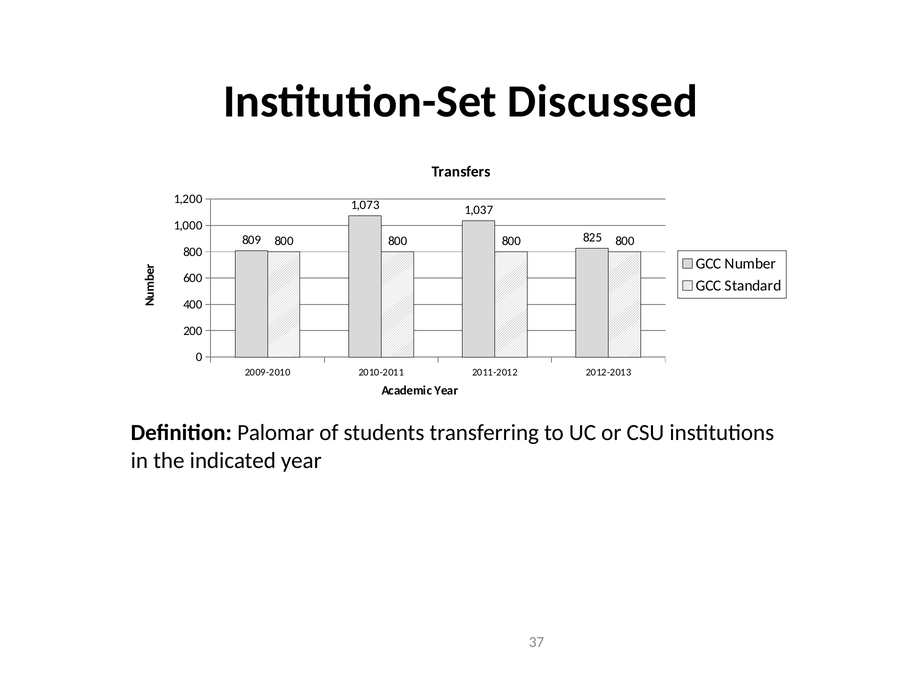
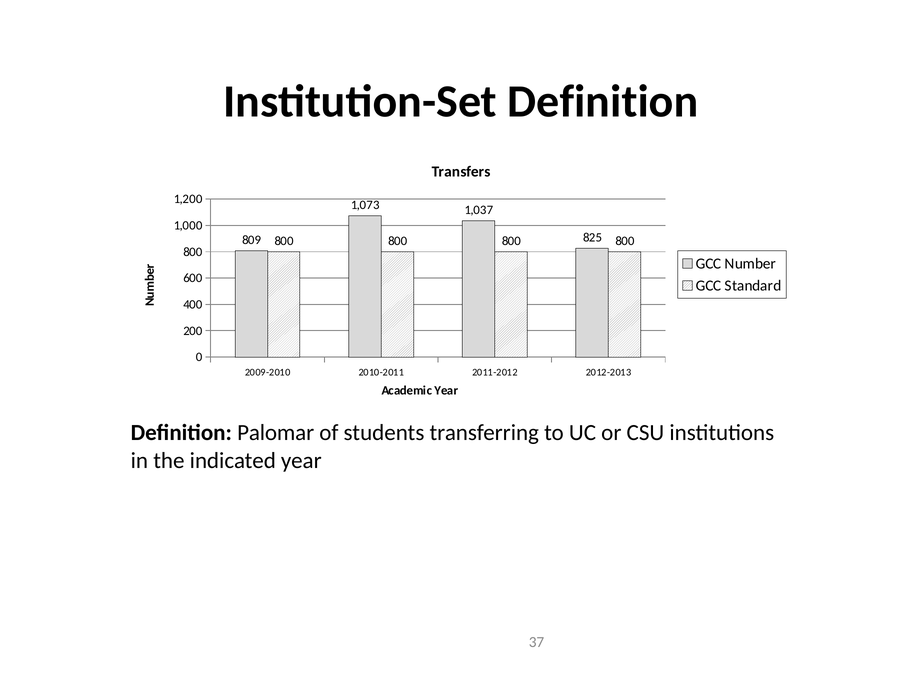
Institution-Set Discussed: Discussed -> Definition
